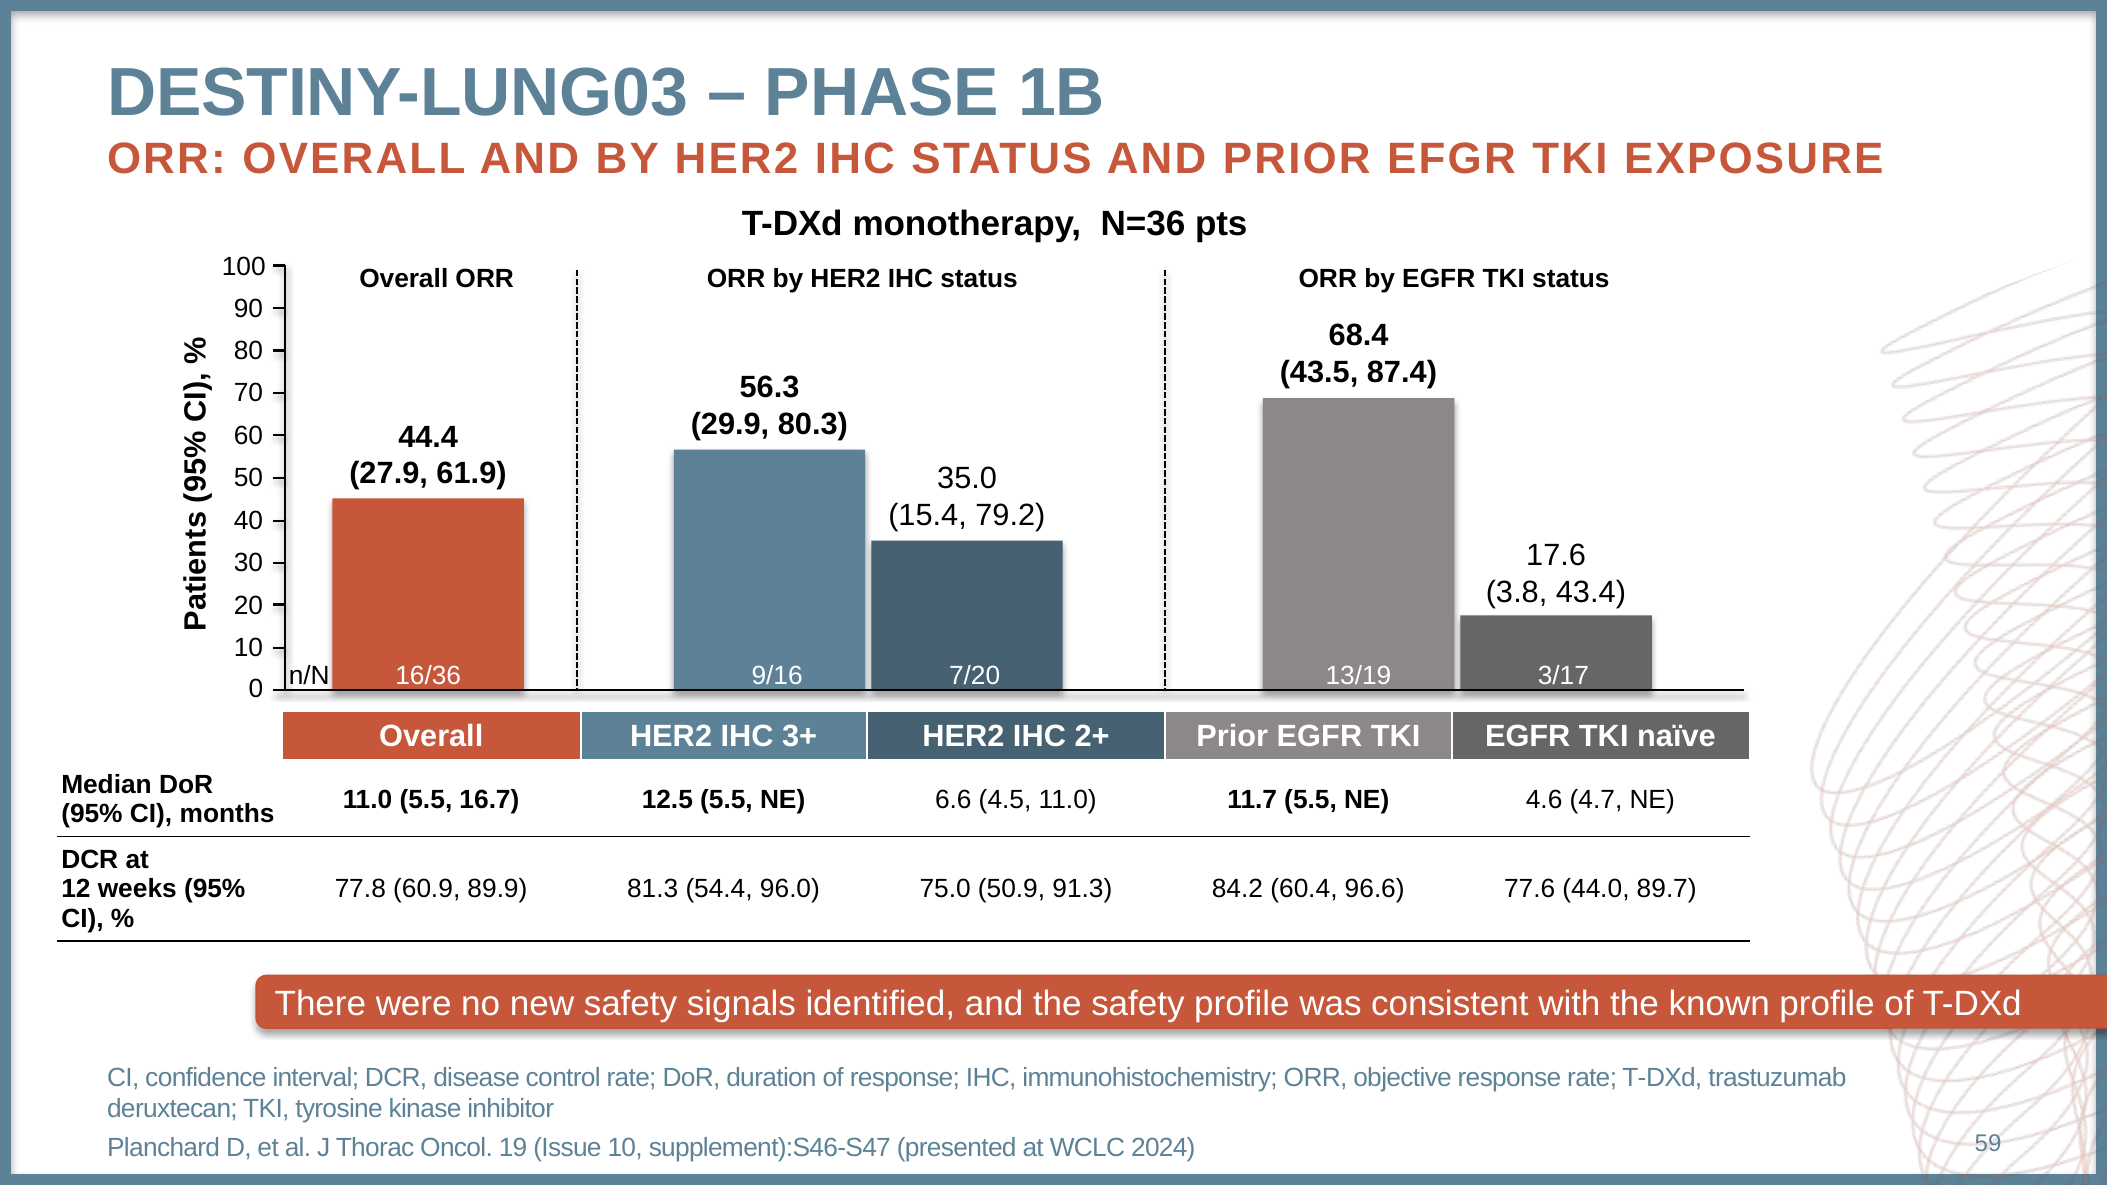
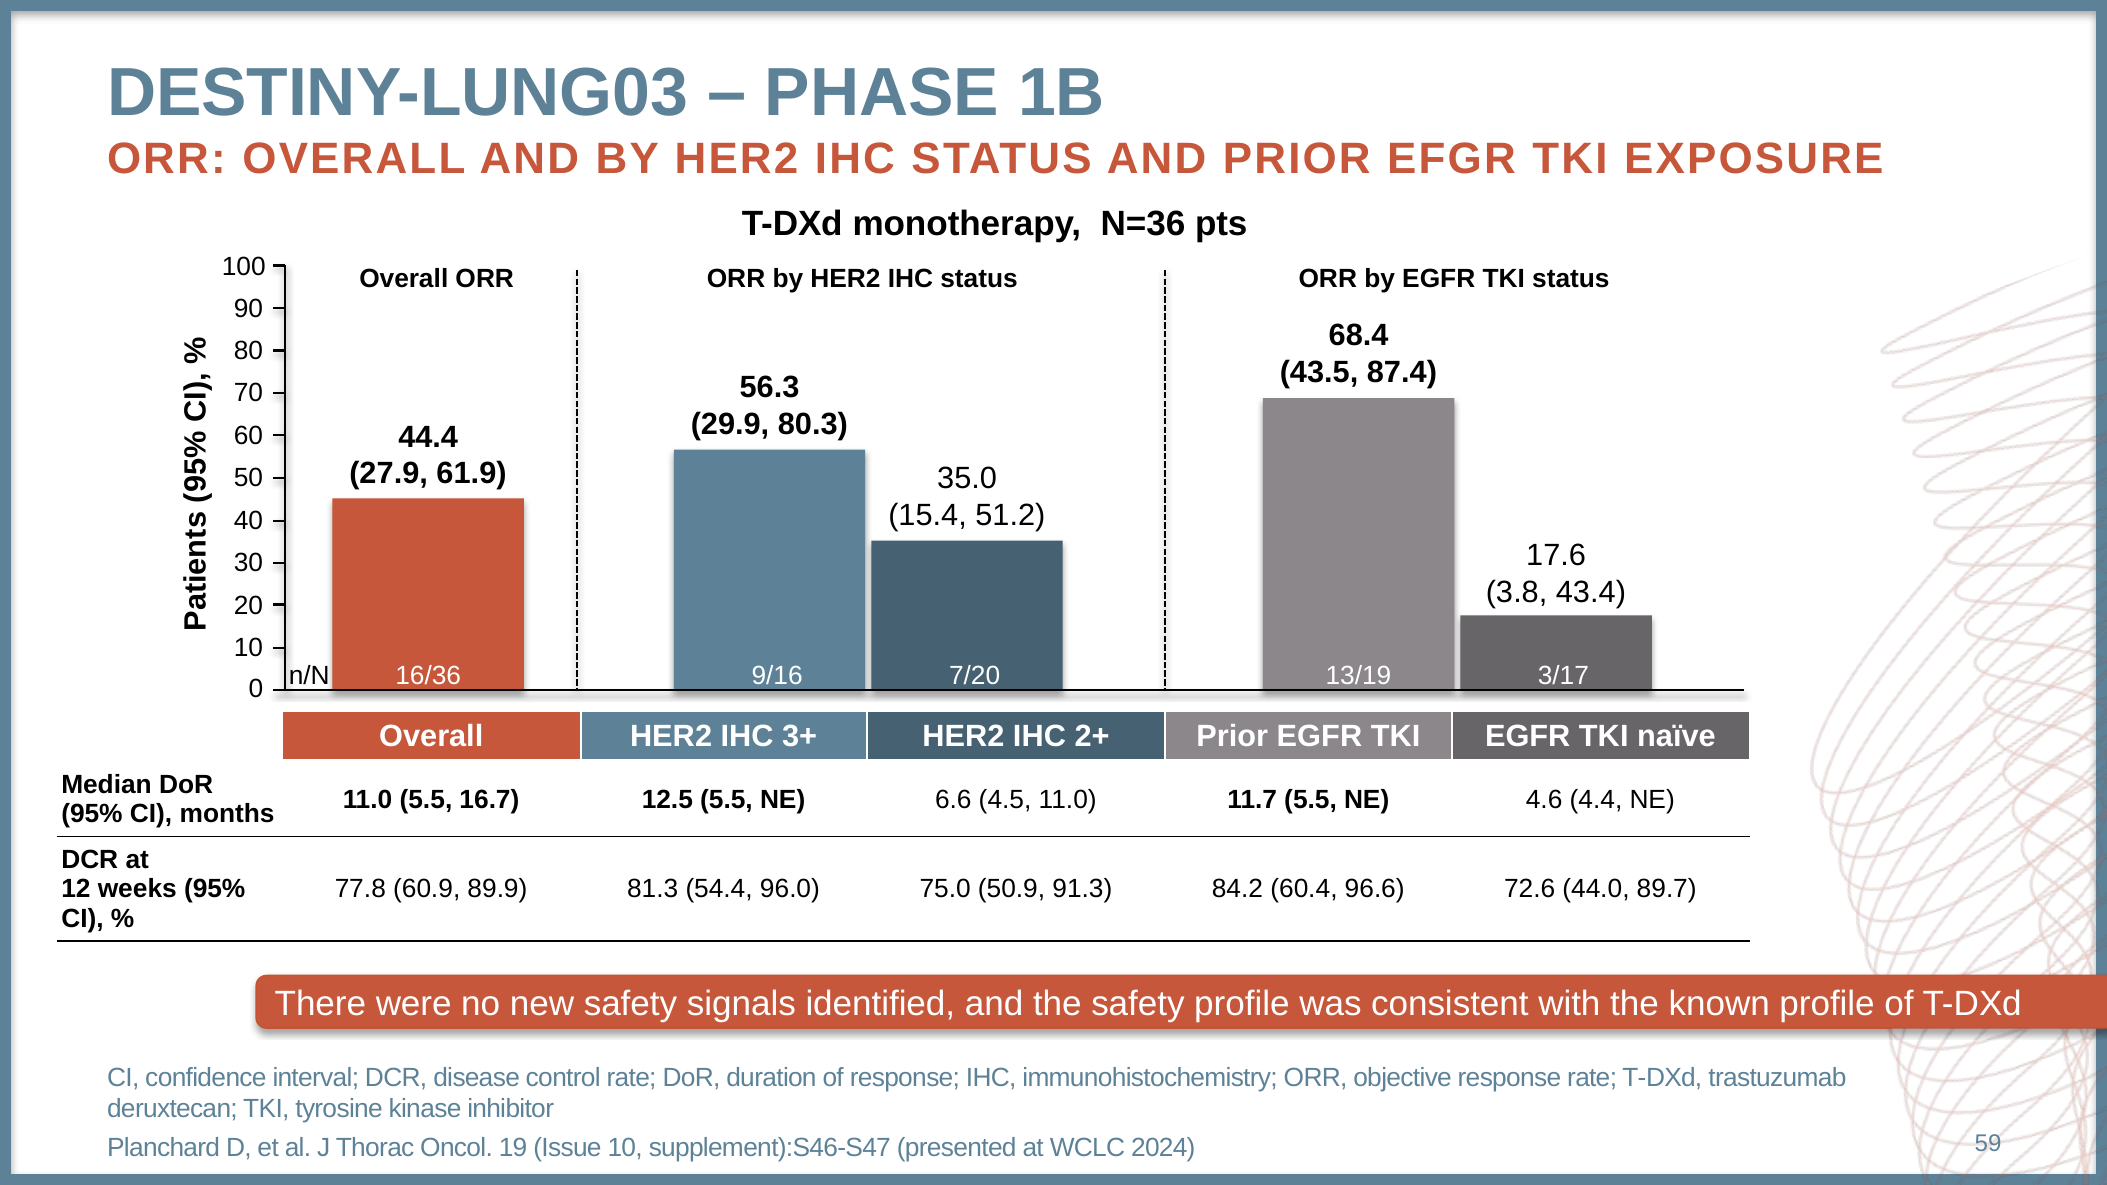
79.2: 79.2 -> 51.2
4.7: 4.7 -> 4.4
77.6: 77.6 -> 72.6
